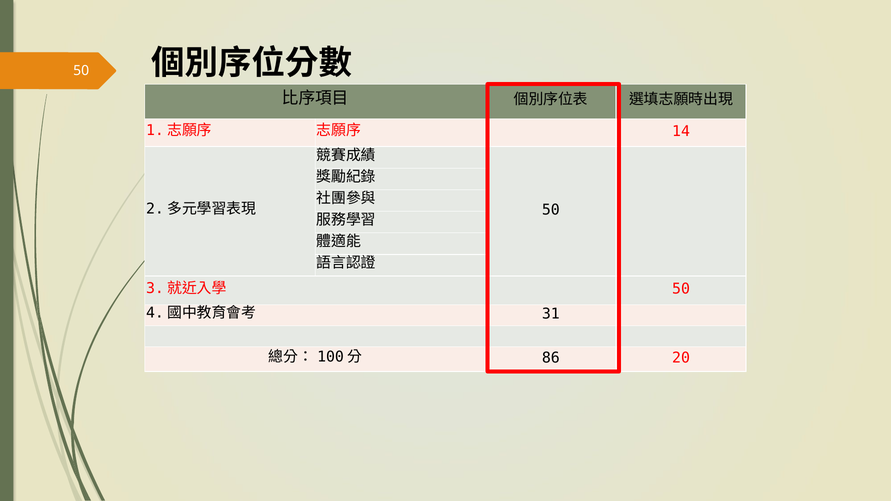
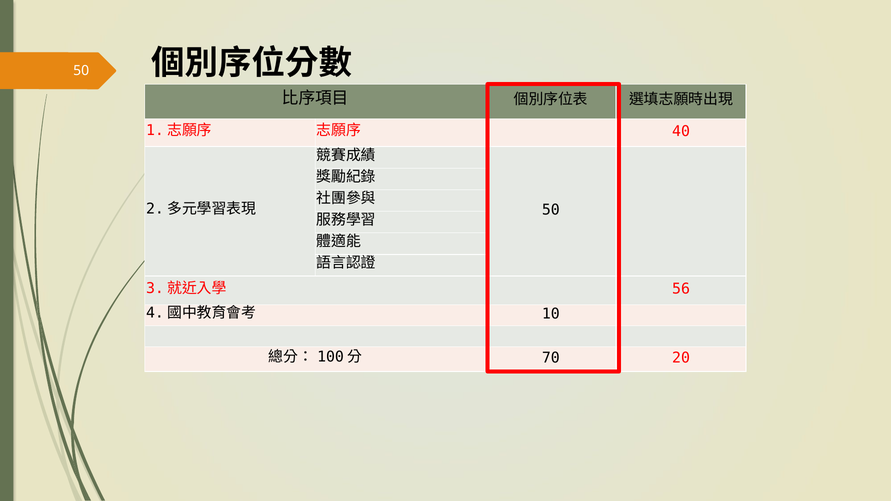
14: 14 -> 40
50 at (681, 289): 50 -> 56
31: 31 -> 10
86: 86 -> 70
